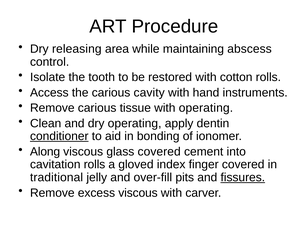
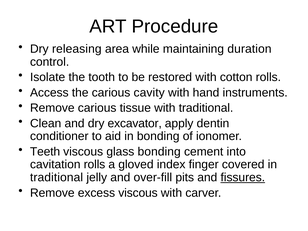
abscess: abscess -> duration
with operating: operating -> traditional
dry operating: operating -> excavator
conditioner underline: present -> none
Along: Along -> Teeth
glass covered: covered -> bonding
